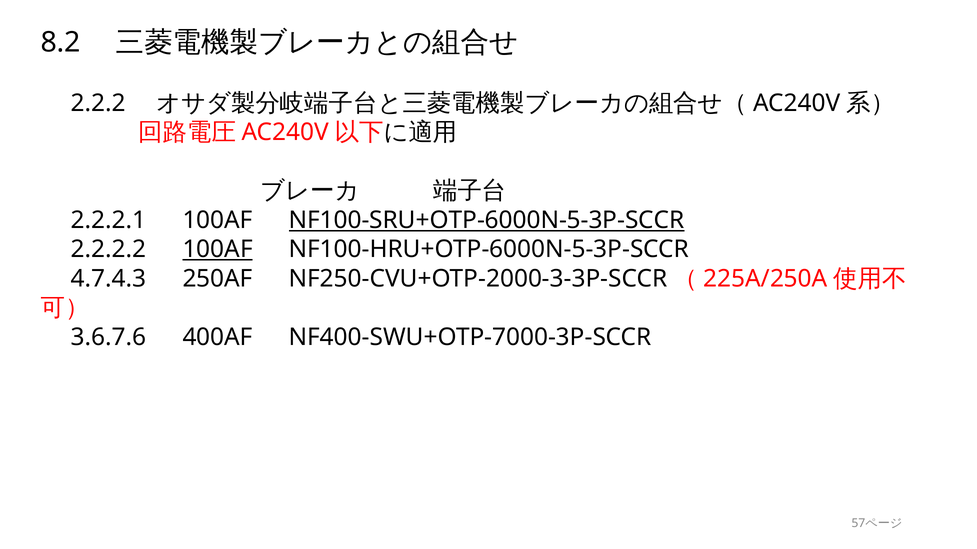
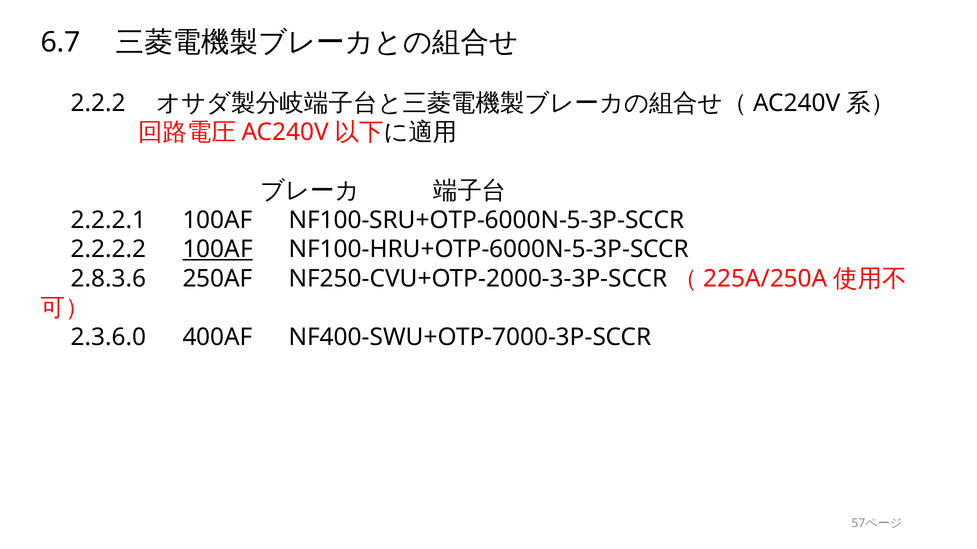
8.2: 8.2 -> 6.7
NF100-SRU+OTP-6000N-5-3P-SCCR underline: present -> none
4.7.4.3: 4.7.4.3 -> 2.8.3.6
3.6.7.6: 3.6.7.6 -> 2.3.6.0
